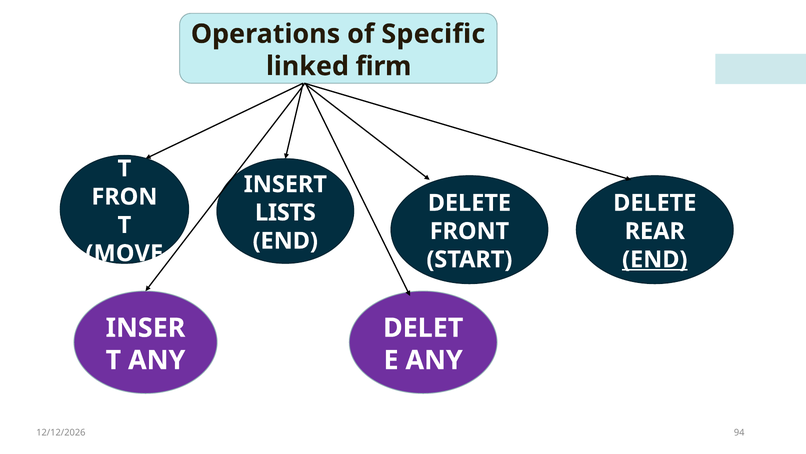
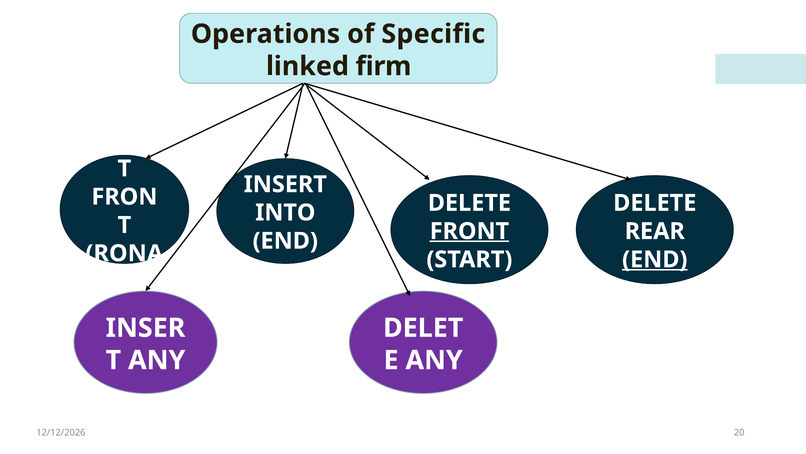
LISTS: LISTS -> INTO
FRONT underline: none -> present
MOVE: MOVE -> RONA
94: 94 -> 20
